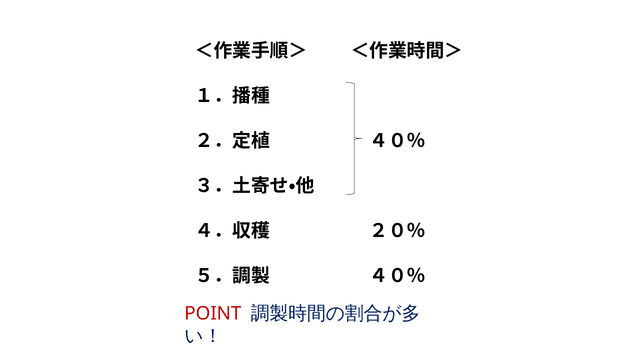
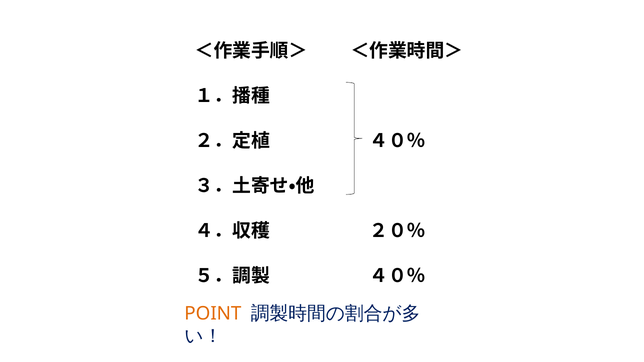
POINT colour: red -> orange
